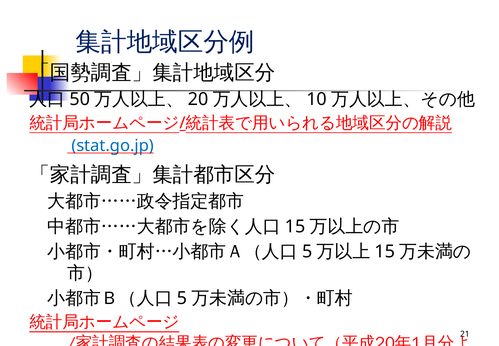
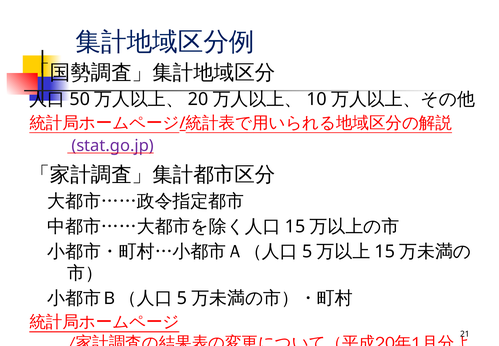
stat.go.jp at (113, 145) colour: blue -> purple
